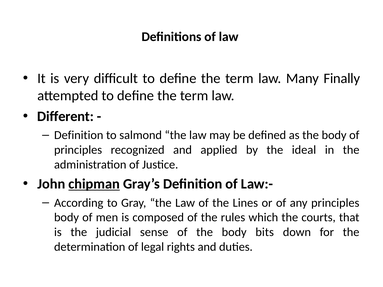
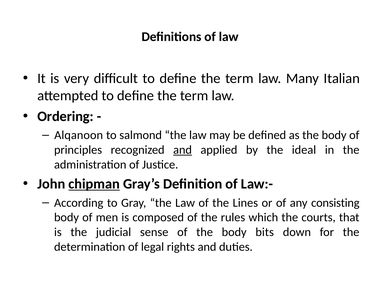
Finally: Finally -> Italian
Different: Different -> Ordering
Definition at (79, 135): Definition -> Alqanoon
and at (183, 150) underline: none -> present
any principles: principles -> consisting
